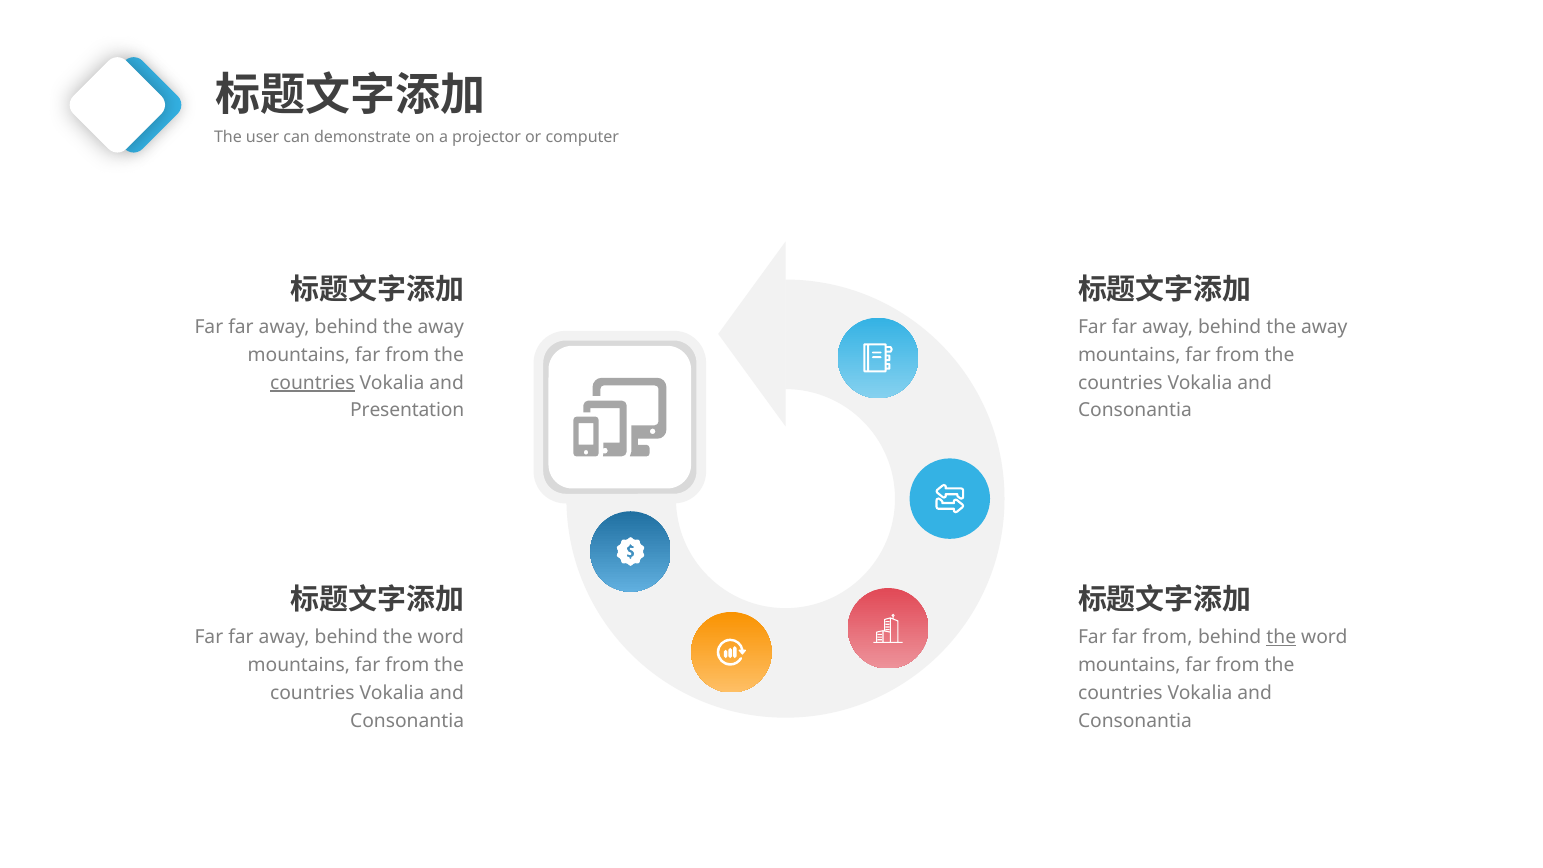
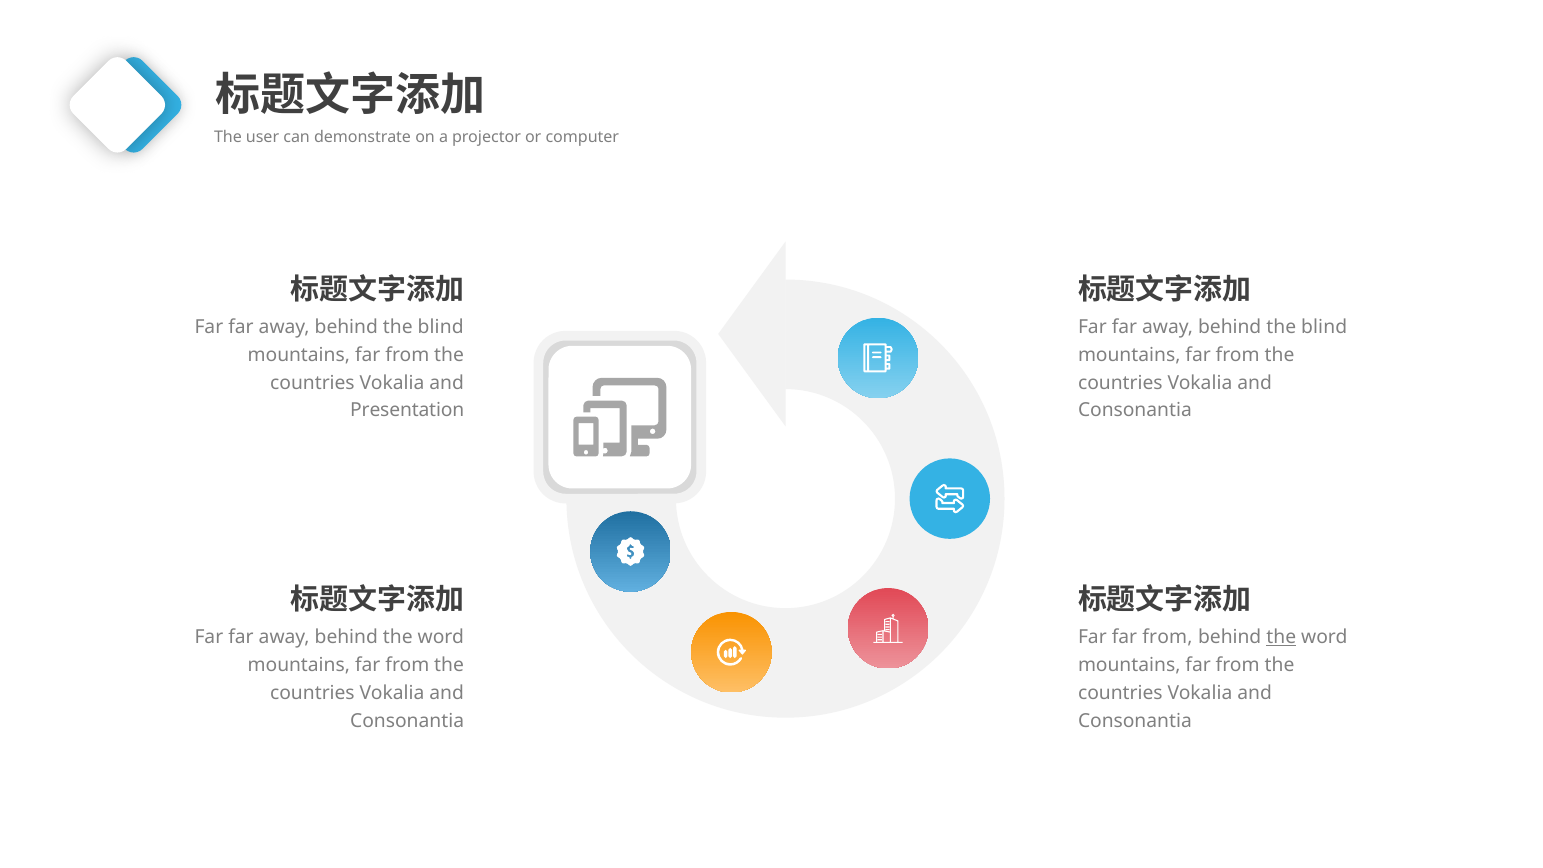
away at (441, 327): away -> blind
away at (1324, 327): away -> blind
countries at (312, 383) underline: present -> none
